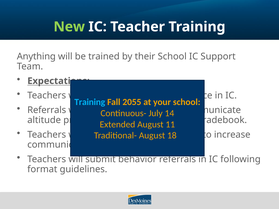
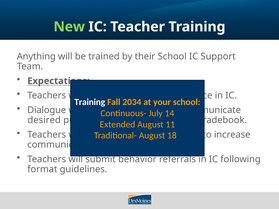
Training at (90, 102) colour: light blue -> white
2055: 2055 -> 2034
Referrals at (47, 110): Referrals -> Dialogue
altitude: altitude -> desired
